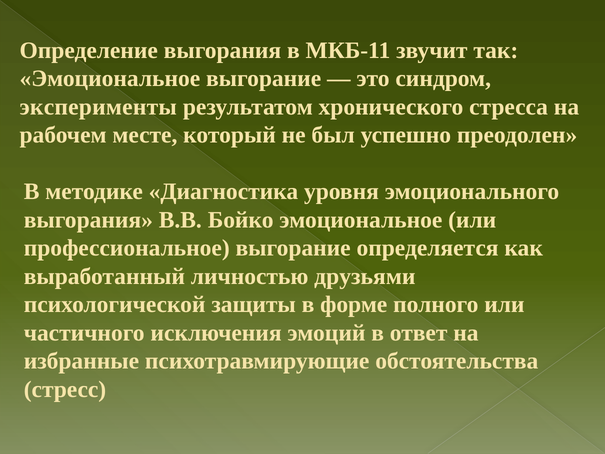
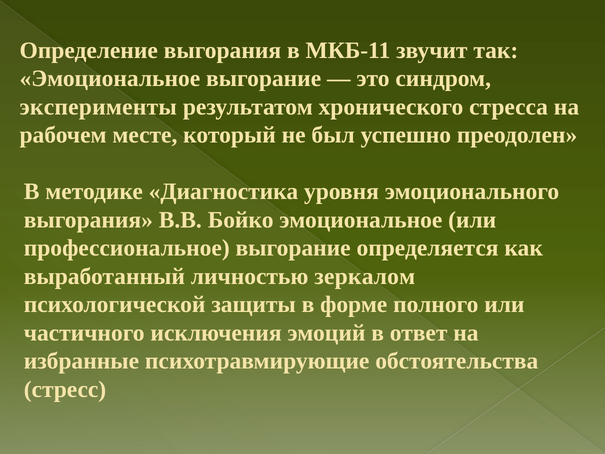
друзьями: друзьями -> зеркалом
